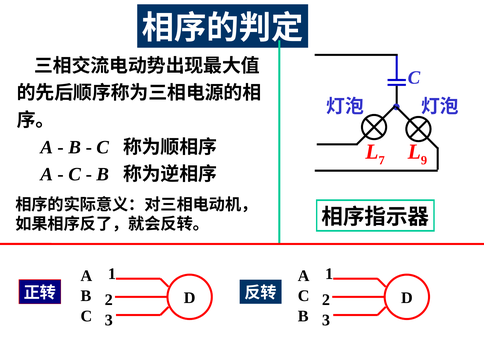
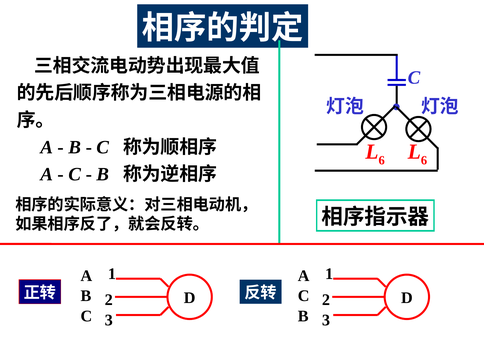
7 at (382, 160): 7 -> 6
9 at (424, 160): 9 -> 6
